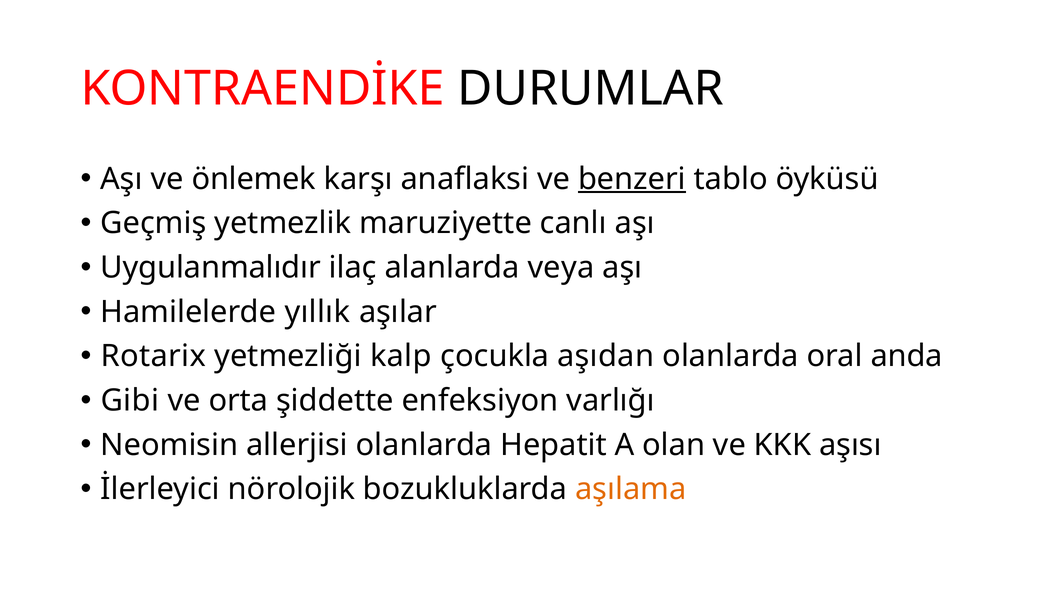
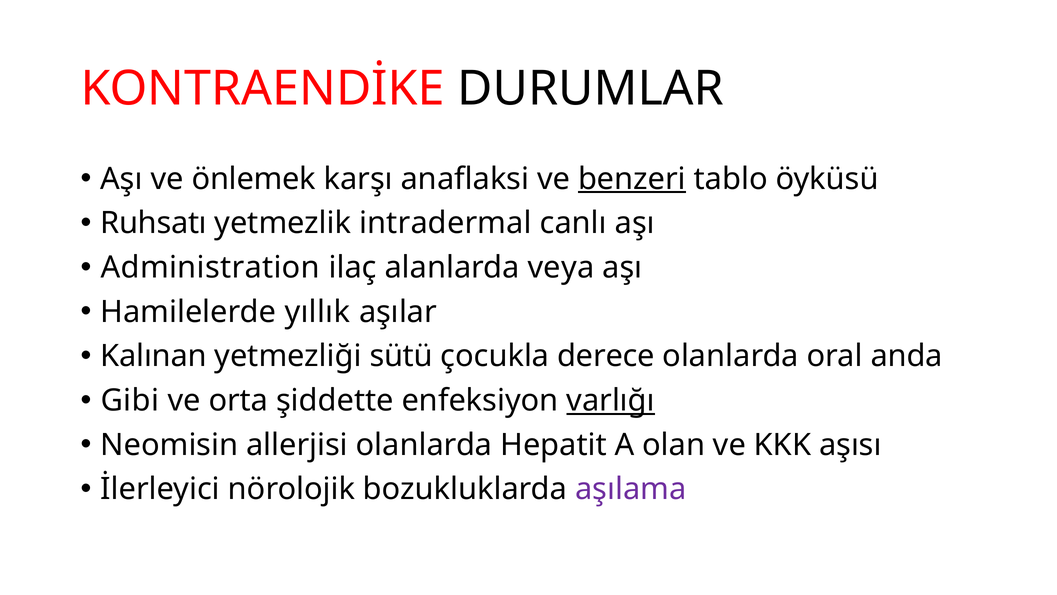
Geçmiş: Geçmiş -> Ruhsatı
maruziyette: maruziyette -> intradermal
Uygulanmalıdır: Uygulanmalıdır -> Administration
Rotarix: Rotarix -> Kalınan
kalp: kalp -> sütü
aşıdan: aşıdan -> derece
varlığı underline: none -> present
aşılama colour: orange -> purple
